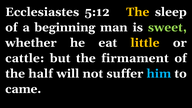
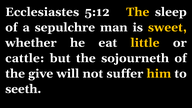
beginning: beginning -> sepulchre
sweet colour: light green -> yellow
firmament: firmament -> sojourneth
half: half -> give
him colour: light blue -> yellow
came: came -> seeth
